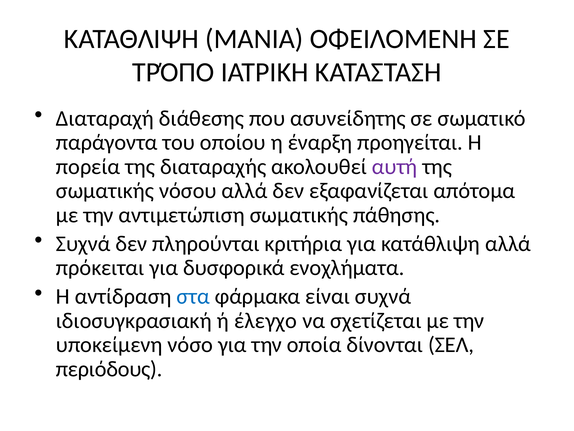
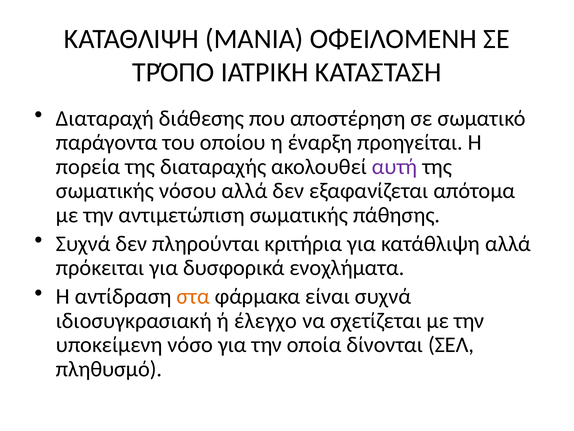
ασυνείδητης: ασυνείδητης -> αποστέρηση
στα colour: blue -> orange
περιόδους: περιόδους -> πληθυσμό
